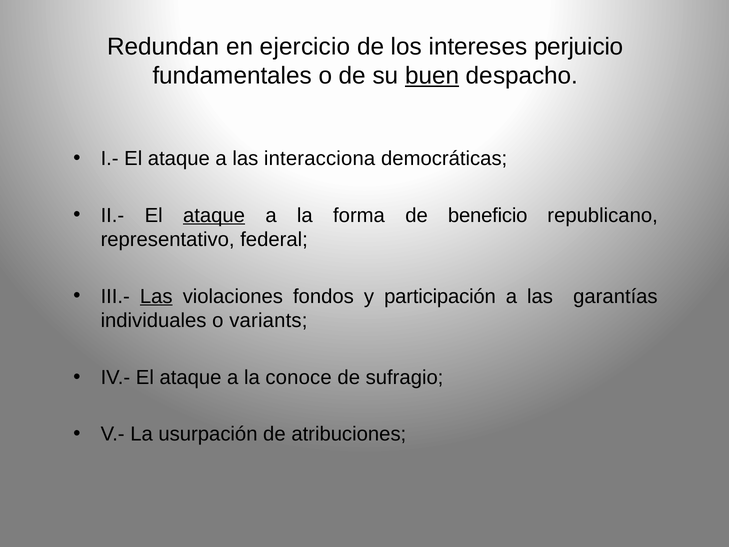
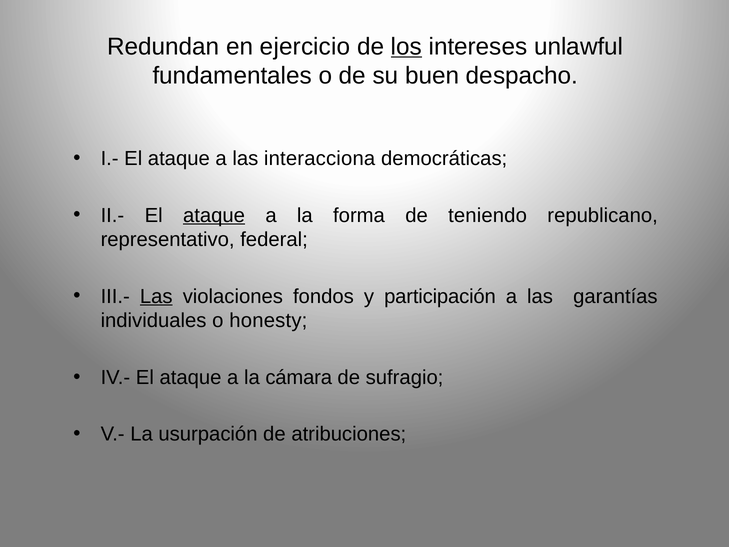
los underline: none -> present
perjuicio: perjuicio -> unlawful
buen underline: present -> none
beneficio: beneficio -> teniendo
variants: variants -> honesty
conoce: conoce -> cámara
